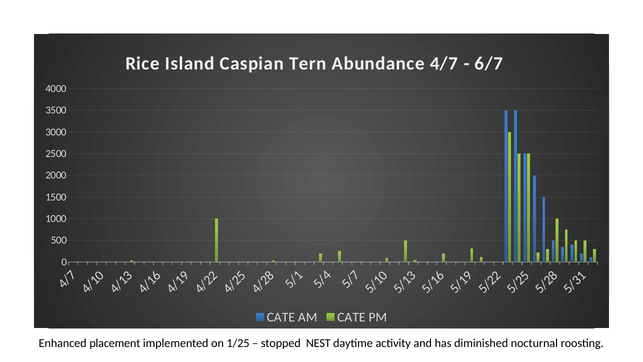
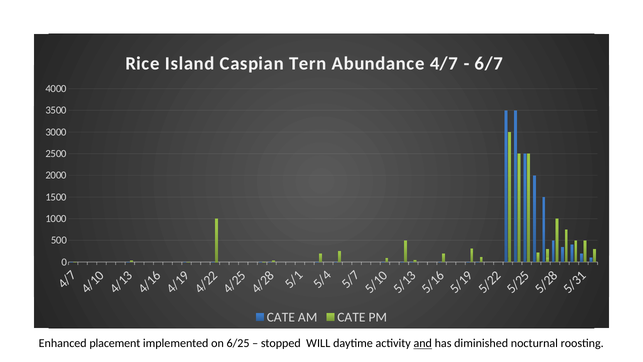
1/25: 1/25 -> 6/25
NEST: NEST -> WILL
and underline: none -> present
